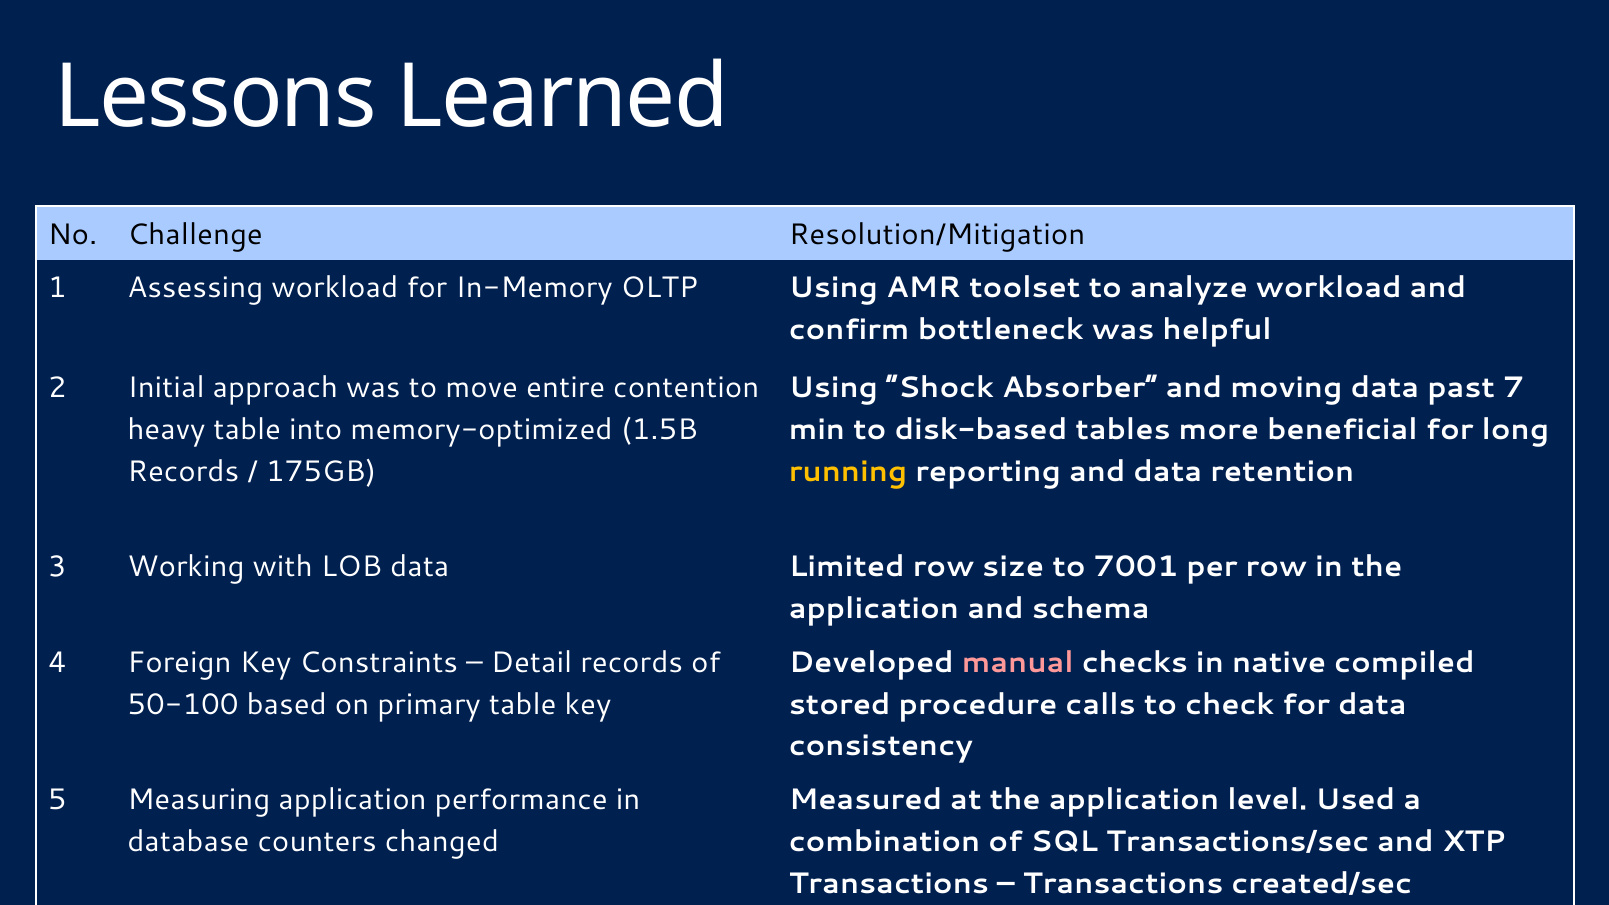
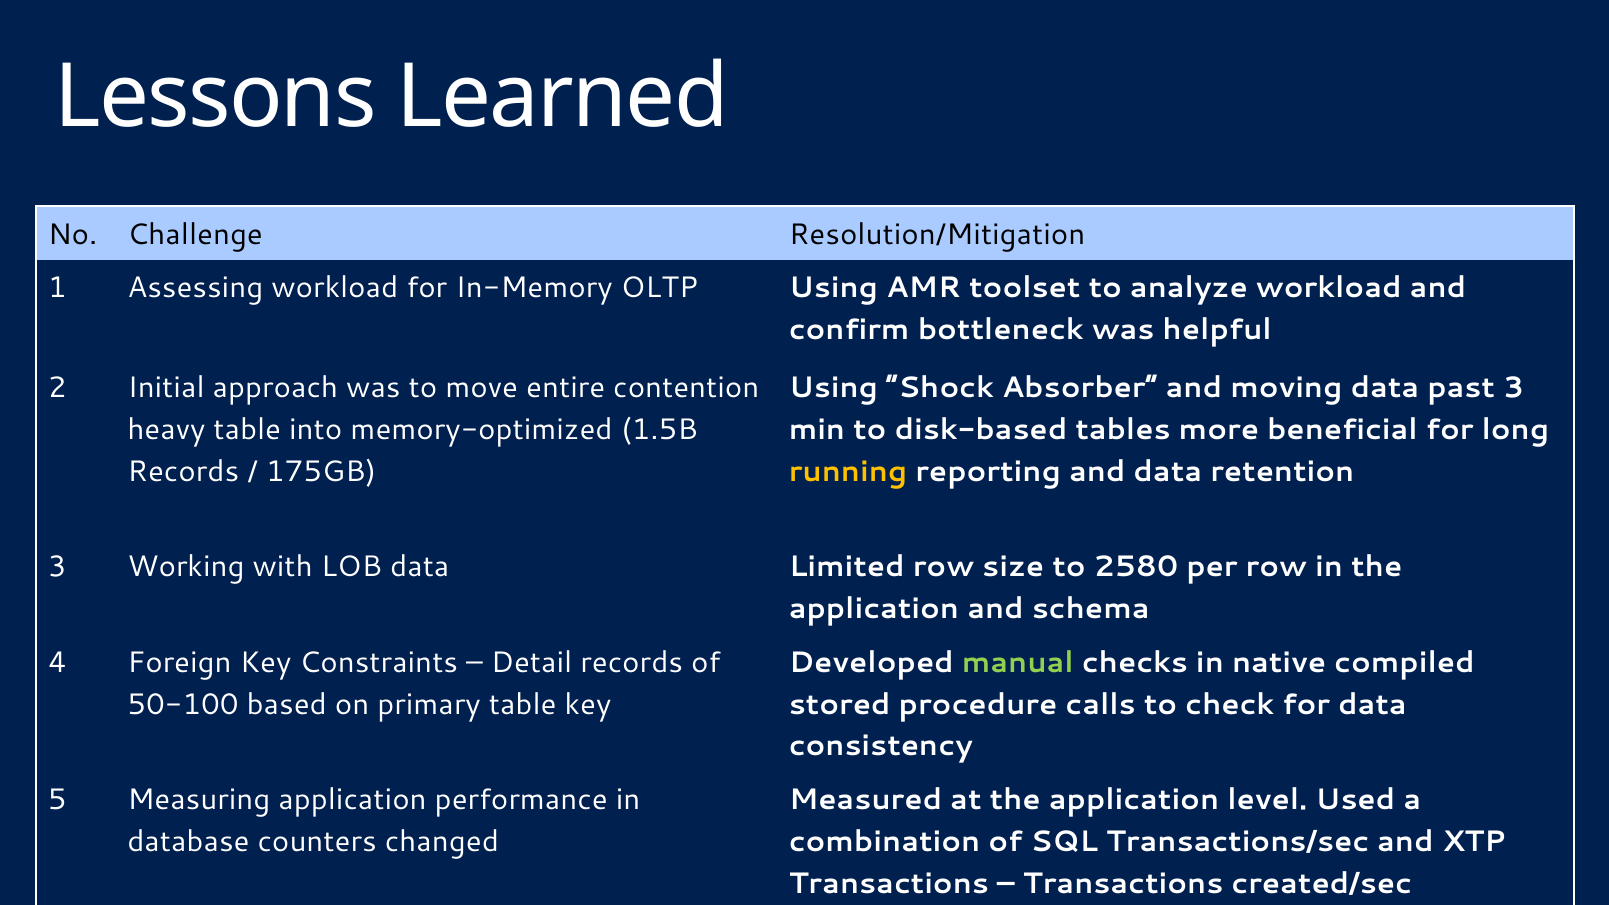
past 7: 7 -> 3
7001: 7001 -> 2580
manual colour: pink -> light green
